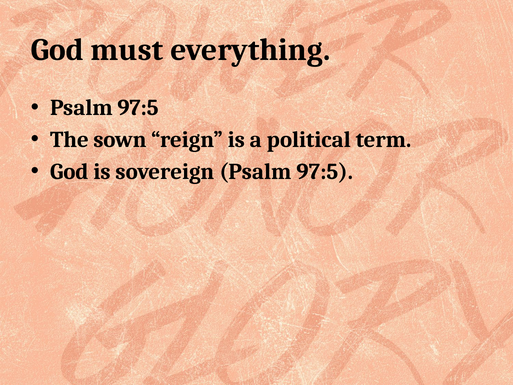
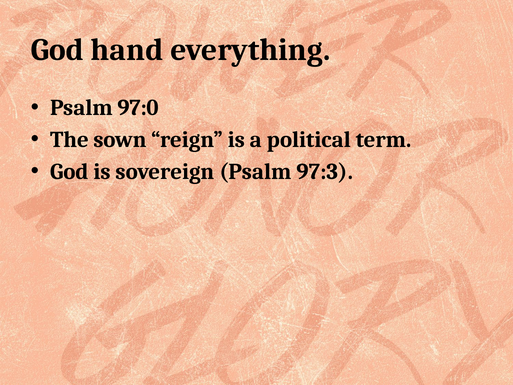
must: must -> hand
97:5 at (138, 108): 97:5 -> 97:0
sovereign Psalm 97:5: 97:5 -> 97:3
